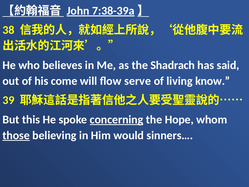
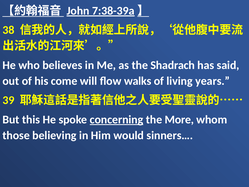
serve: serve -> walks
know: know -> years
Hope: Hope -> More
those underline: present -> none
